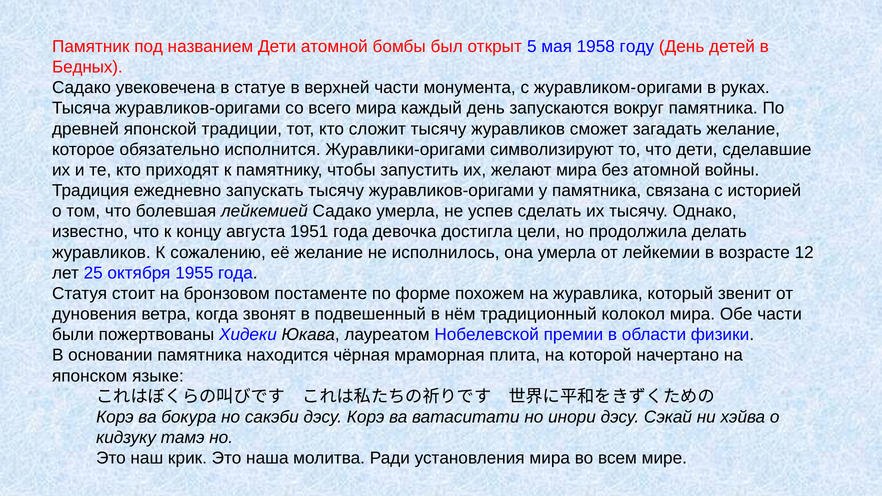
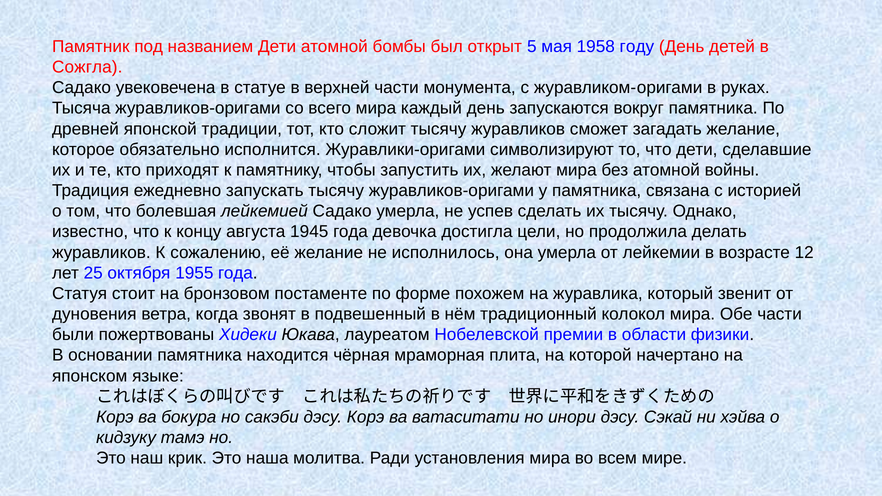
Бедных: Бедных -> Сожгла
1951: 1951 -> 1945
